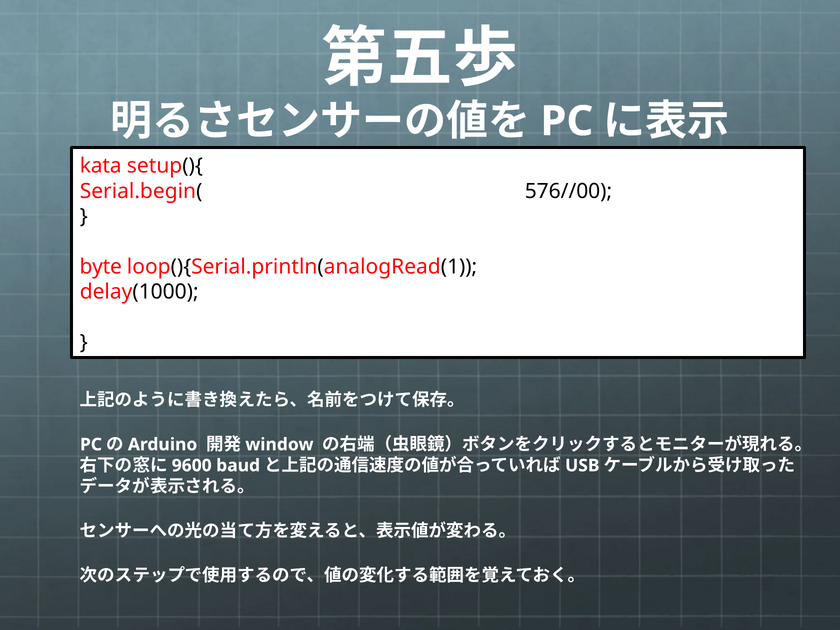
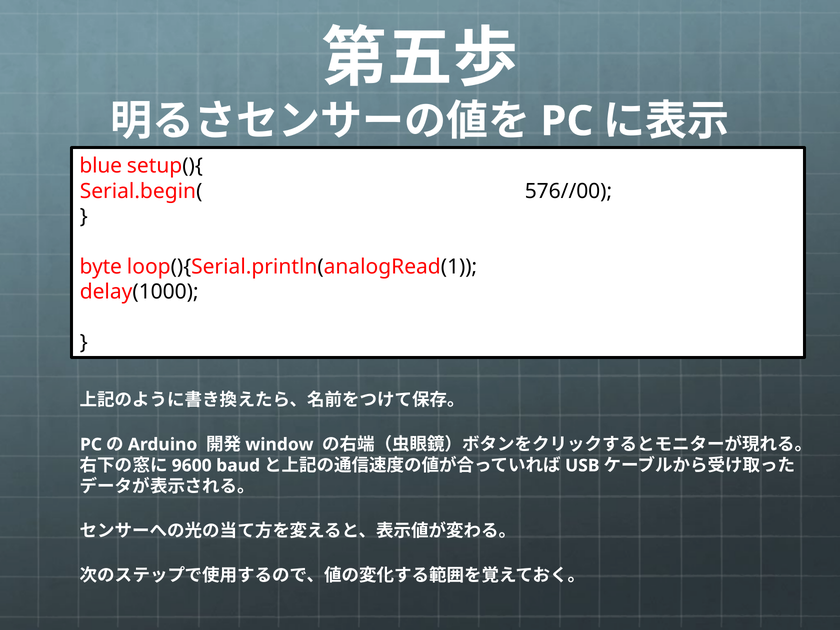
kata: kata -> blue
